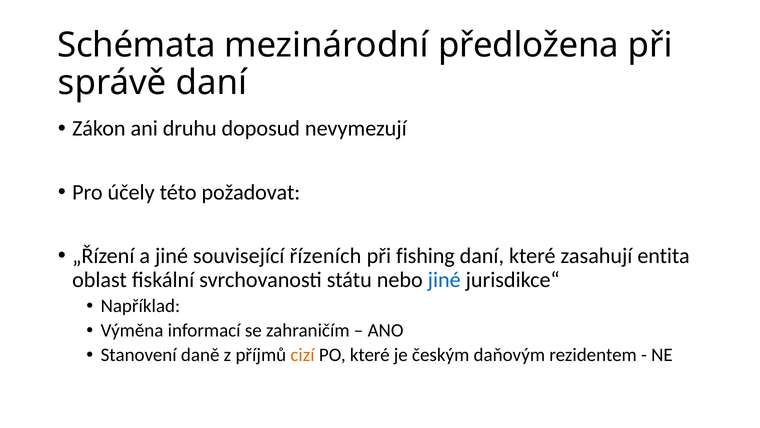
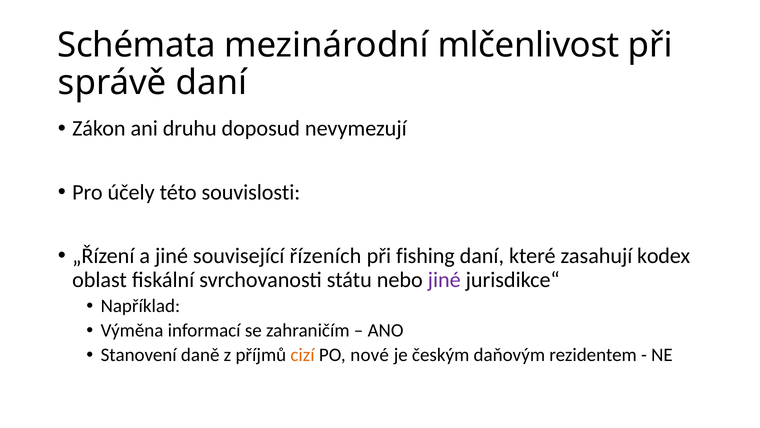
předložena: předložena -> mlčenlivost
požadovat: požadovat -> souvislosti
entita: entita -> kodex
jiné at (444, 280) colour: blue -> purple
PO které: které -> nové
